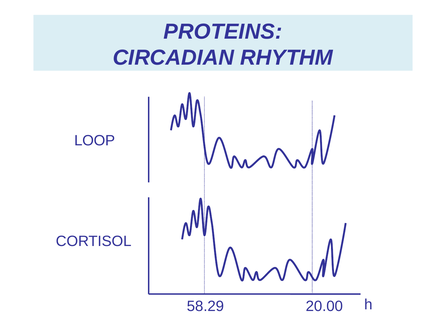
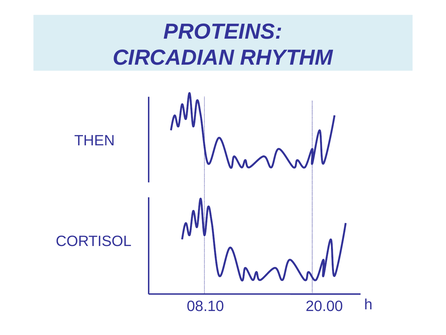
LOOP: LOOP -> THEN
58.29: 58.29 -> 08.10
